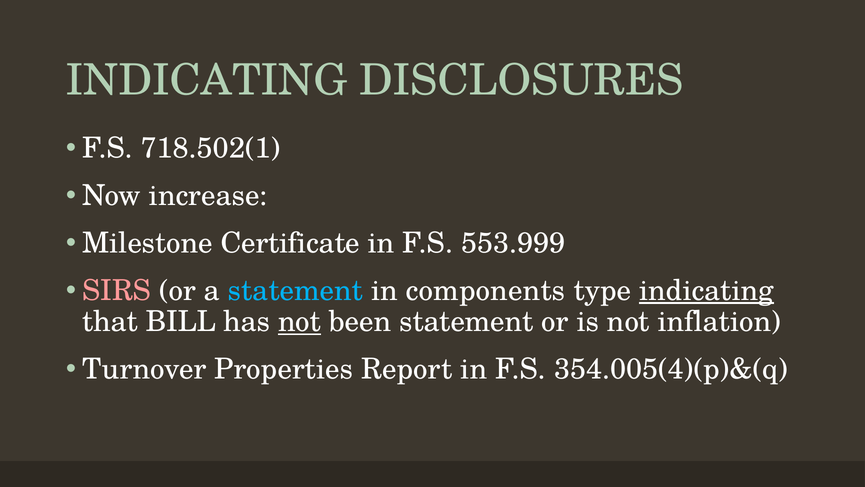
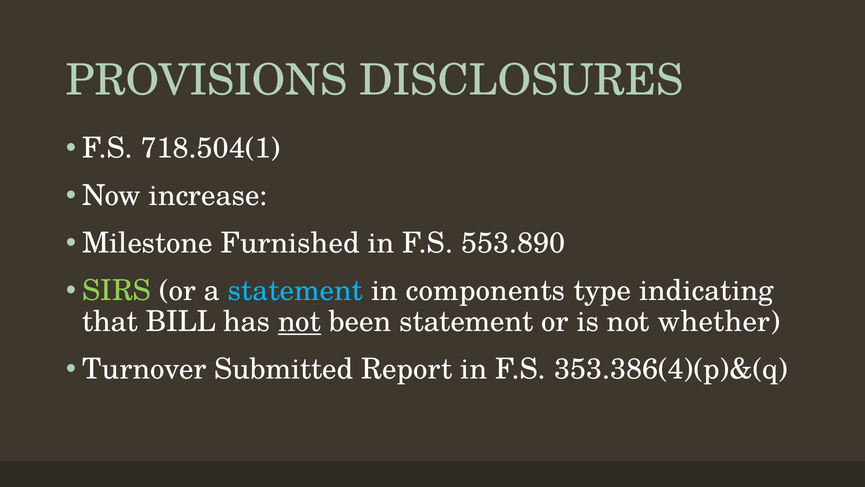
INDICATING at (207, 80): INDICATING -> PROVISIONS
718.502(1: 718.502(1 -> 718.504(1
Certificate: Certificate -> Furnished
553.999: 553.999 -> 553.890
SIRS colour: pink -> light green
indicating at (707, 290) underline: present -> none
inflation: inflation -> whether
Properties: Properties -> Submitted
354.005(4)(p)&(q: 354.005(4)(p)&(q -> 353.386(4)(p)&(q
